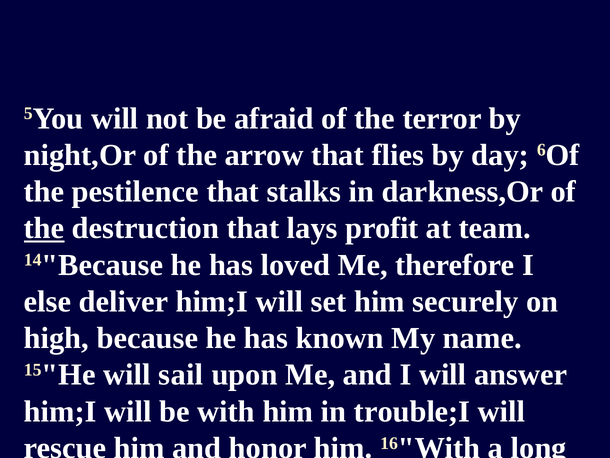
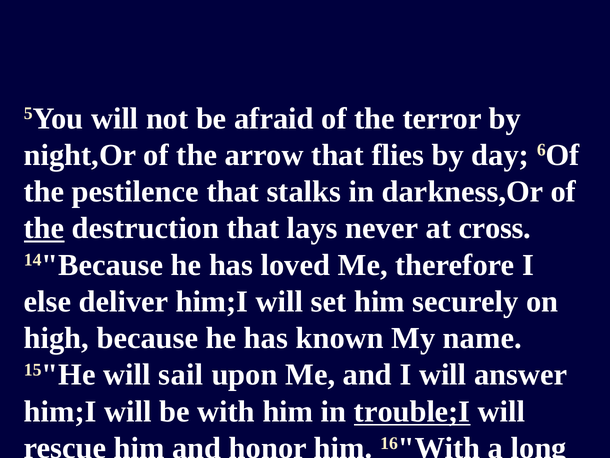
profit: profit -> never
team: team -> cross
trouble;I underline: none -> present
